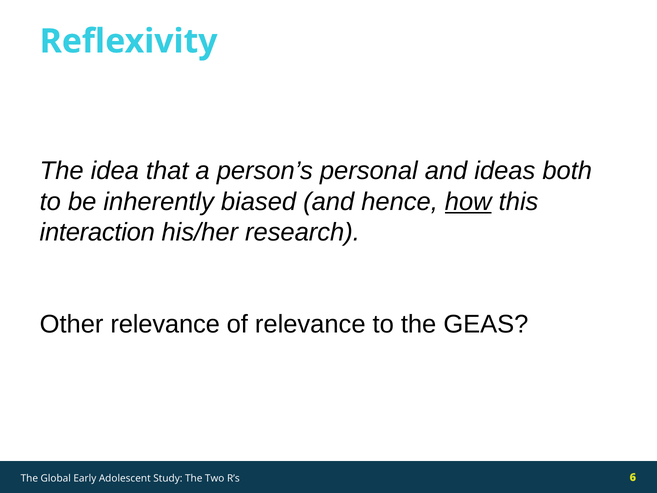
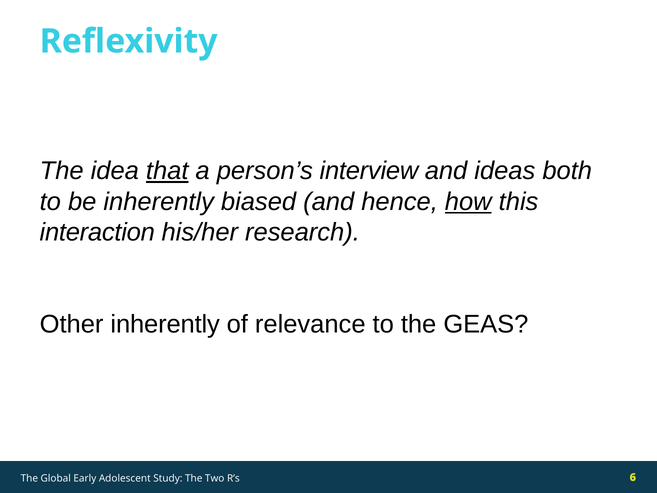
that underline: none -> present
personal: personal -> interview
Other relevance: relevance -> inherently
